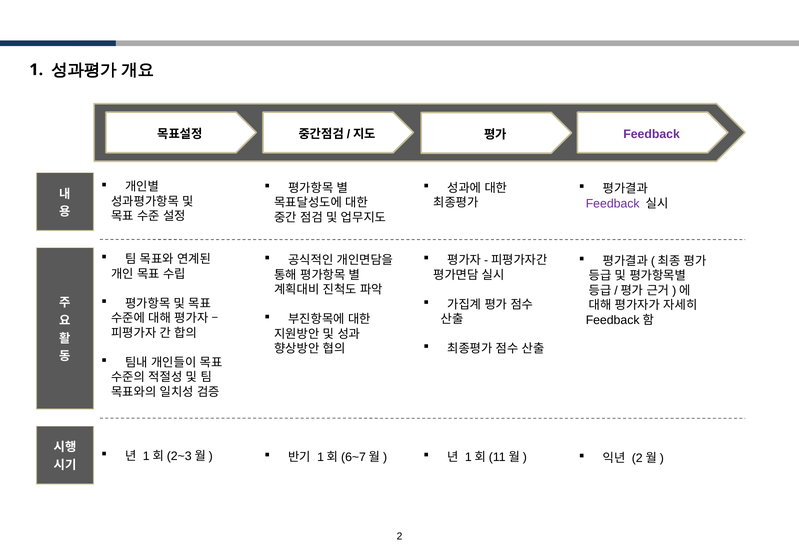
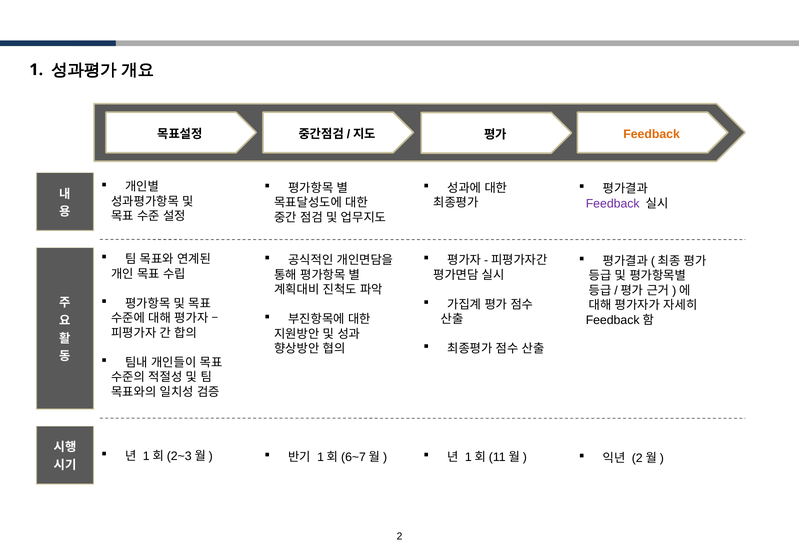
Feedback at (652, 134) colour: purple -> orange
